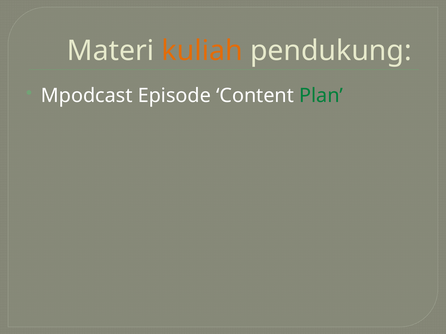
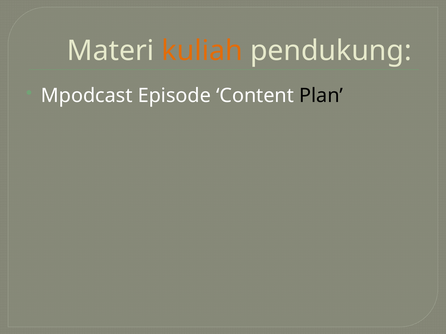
Plan colour: green -> black
